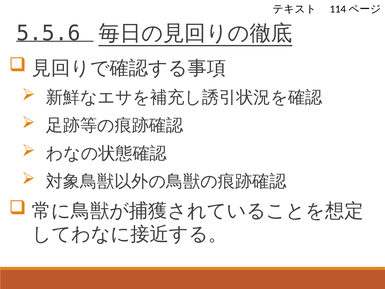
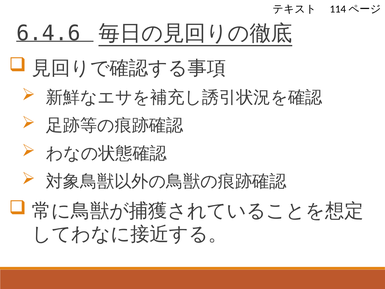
5.5.6: 5.5.6 -> 6.4.6
